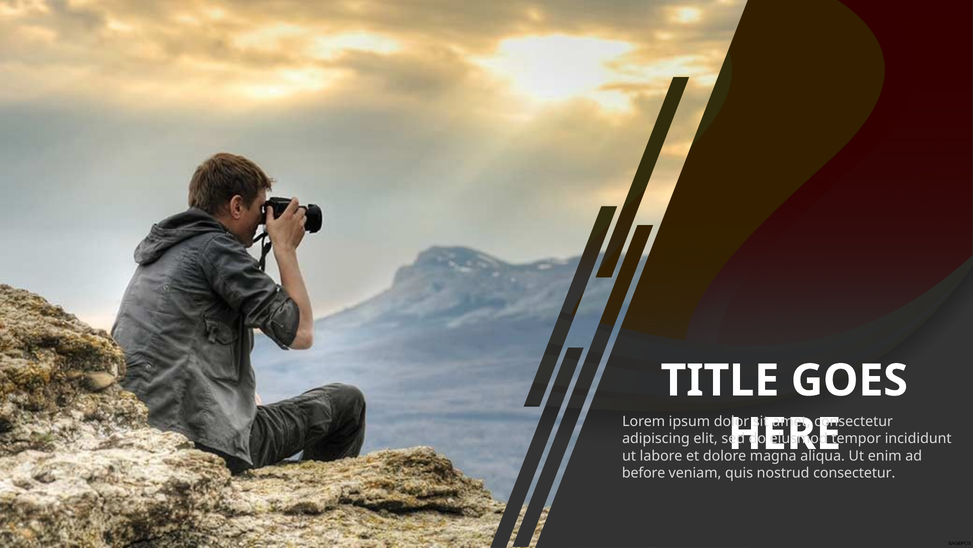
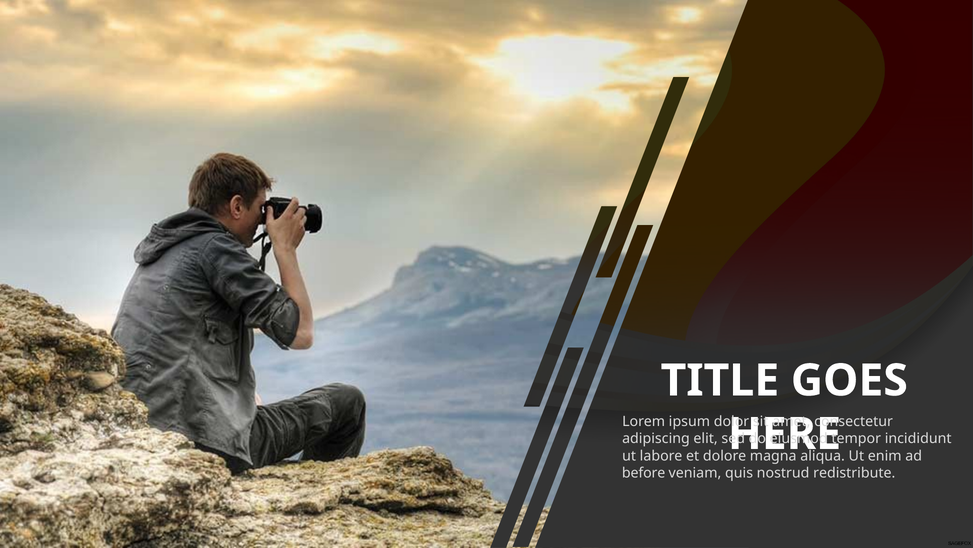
nostrud consectetur: consectetur -> redistribute
